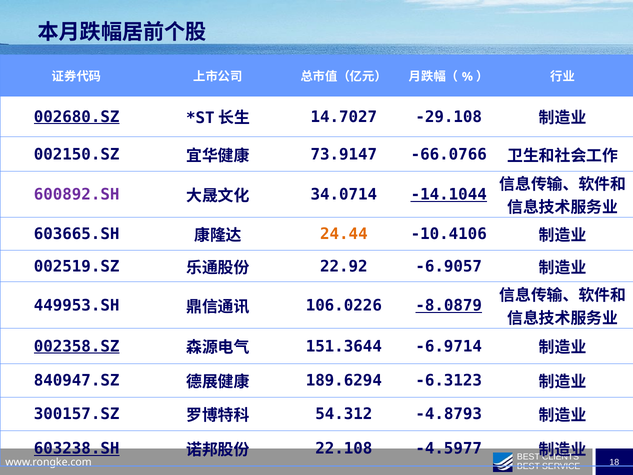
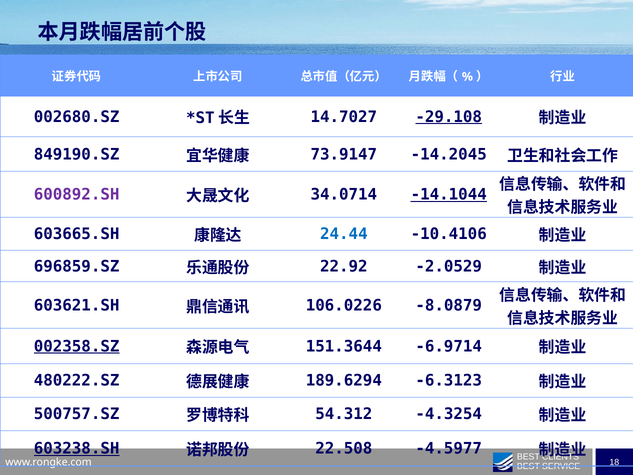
002680.SZ underline: present -> none
-29.108 underline: none -> present
002150.SZ: 002150.SZ -> 849190.SZ
-66.0766: -66.0766 -> -14.2045
24.44 colour: orange -> blue
002519.SZ: 002519.SZ -> 696859.SZ
-6.9057: -6.9057 -> -2.0529
449953.SH: 449953.SH -> 603621.SH
-8.0879 underline: present -> none
840947.SZ: 840947.SZ -> 480222.SZ
300157.SZ: 300157.SZ -> 500757.SZ
-4.8793: -4.8793 -> -4.3254
22.108: 22.108 -> 22.508
